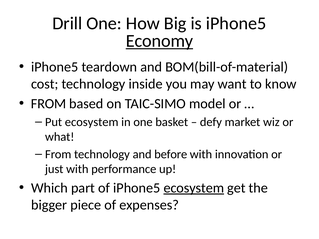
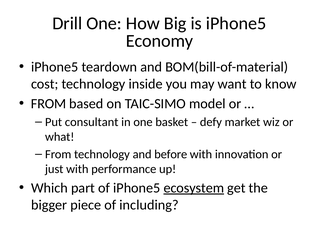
Economy underline: present -> none
Put ecosystem: ecosystem -> consultant
expenses: expenses -> including
